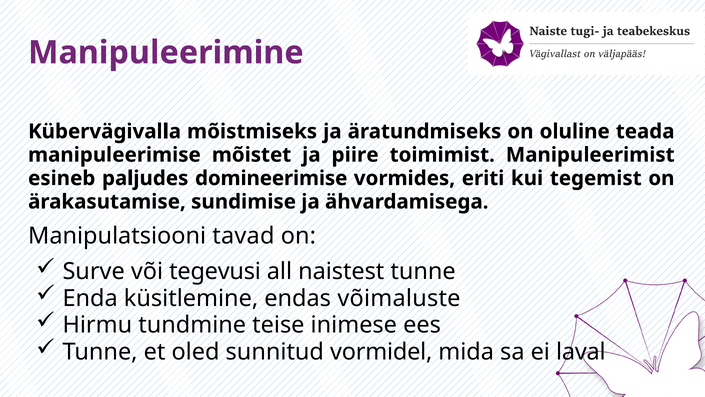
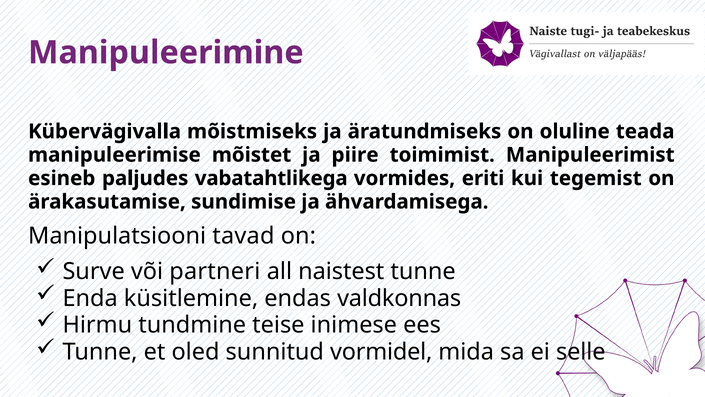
domineerimise: domineerimise -> vabatahtlikega
tegevusi: tegevusi -> partneri
võimaluste: võimaluste -> valdkonnas
laval: laval -> selle
